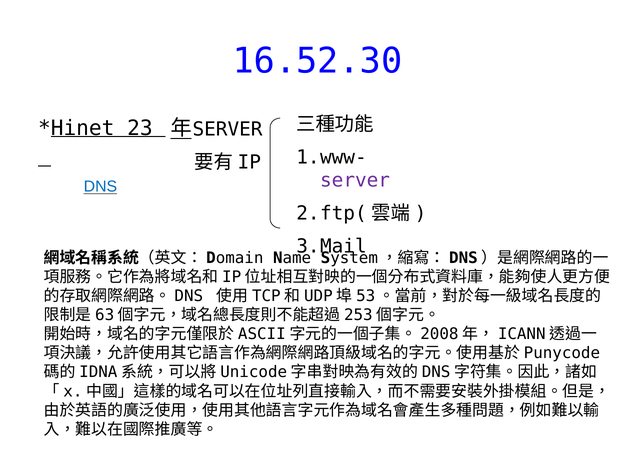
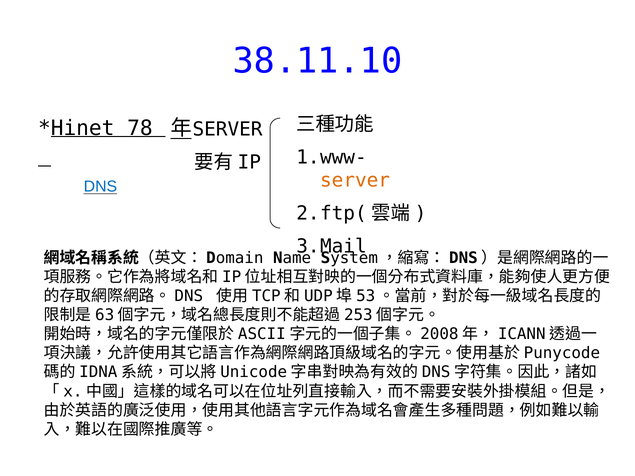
16.52.30: 16.52.30 -> 38.11.10
23: 23 -> 78
server at (355, 180) colour: purple -> orange
